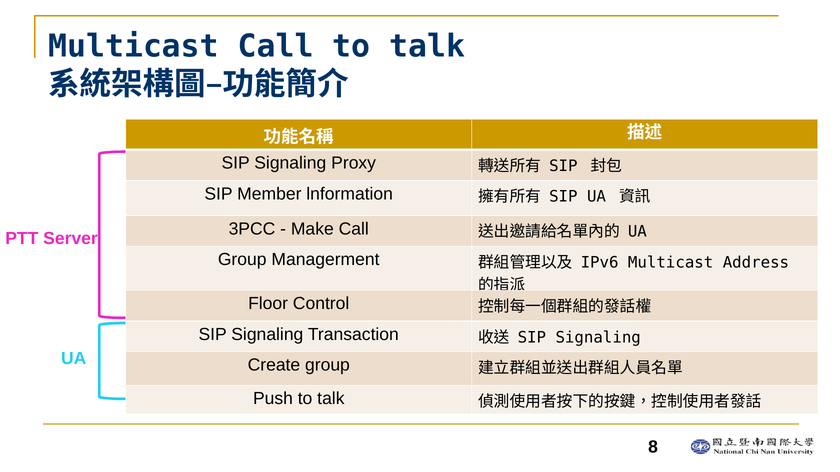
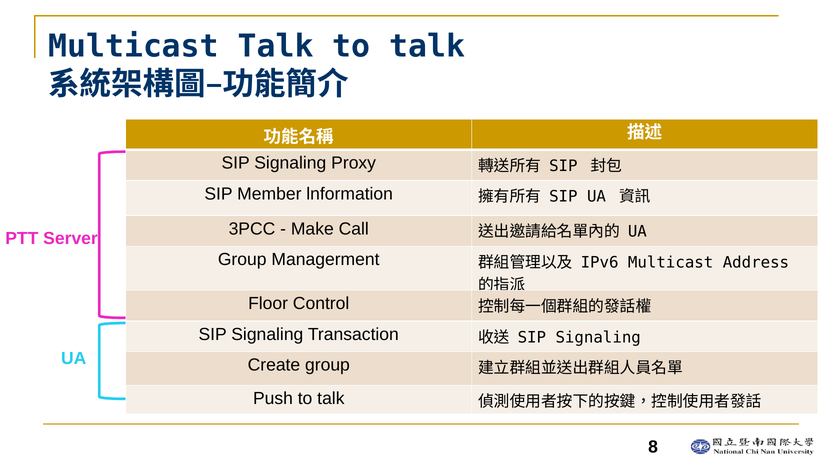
Multicast Call: Call -> Talk
